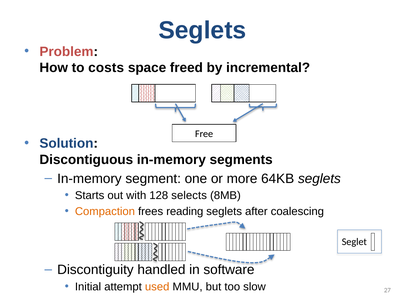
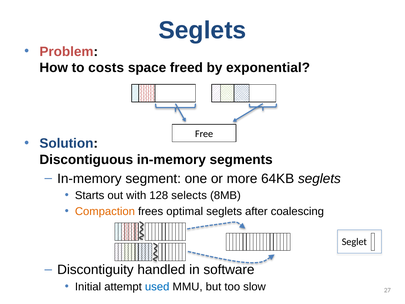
incremental: incremental -> exponential
reading: reading -> optimal
used colour: orange -> blue
